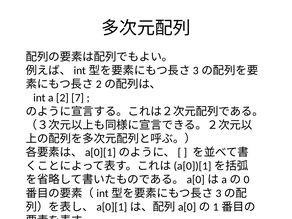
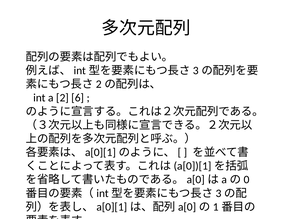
7: 7 -> 6
